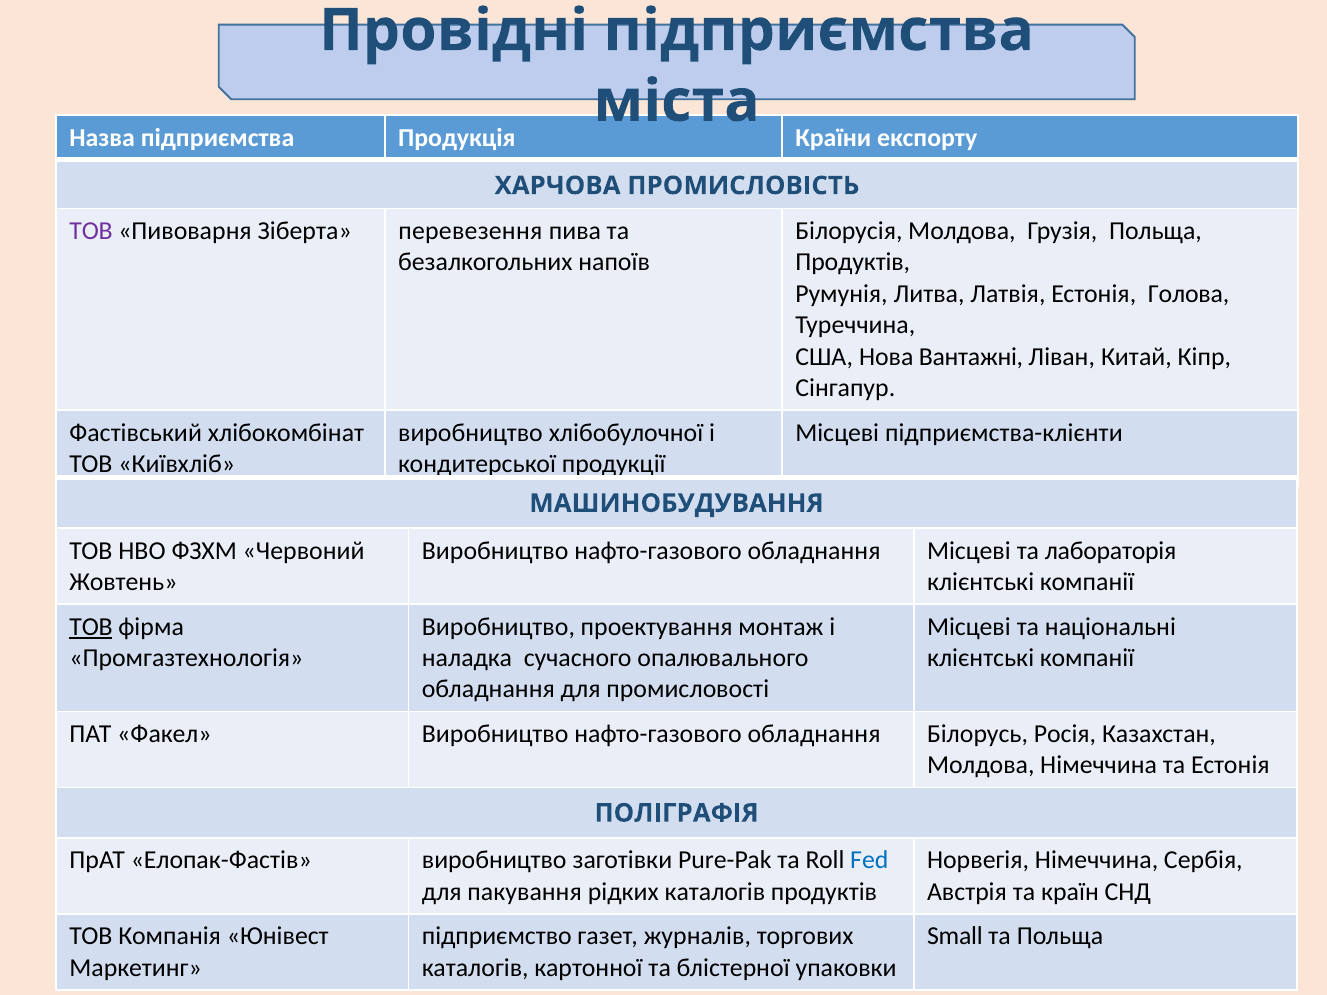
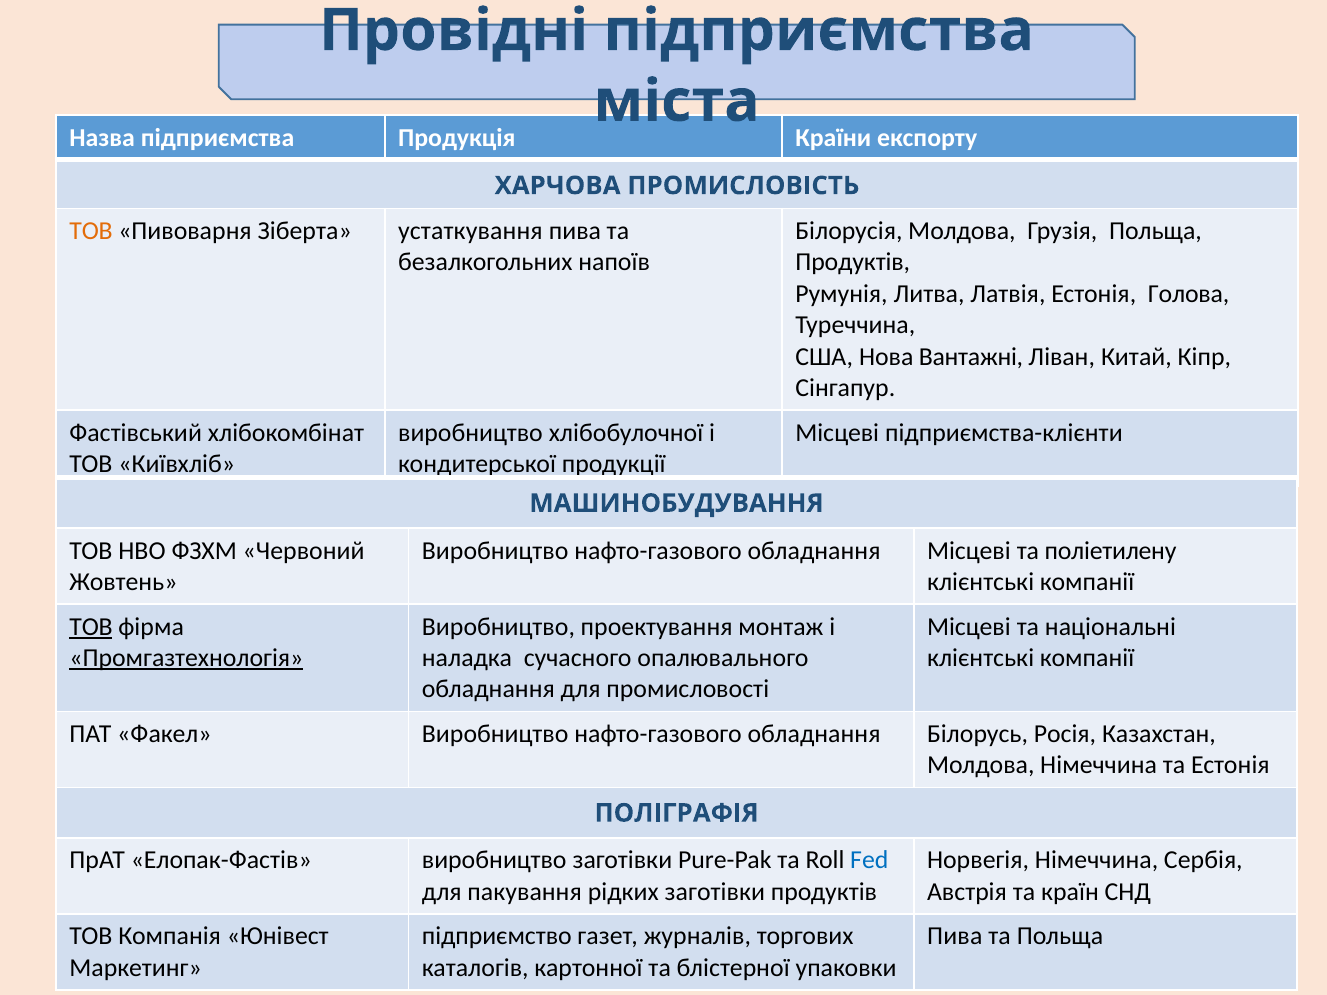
ТОВ at (91, 231) colour: purple -> orange
перевезення: перевезення -> устаткування
лабораторія: лабораторія -> поліетилену
Промгазтехнологія underline: none -> present
рідких каталогів: каталогів -> заготівки
Small at (955, 937): Small -> Пива
